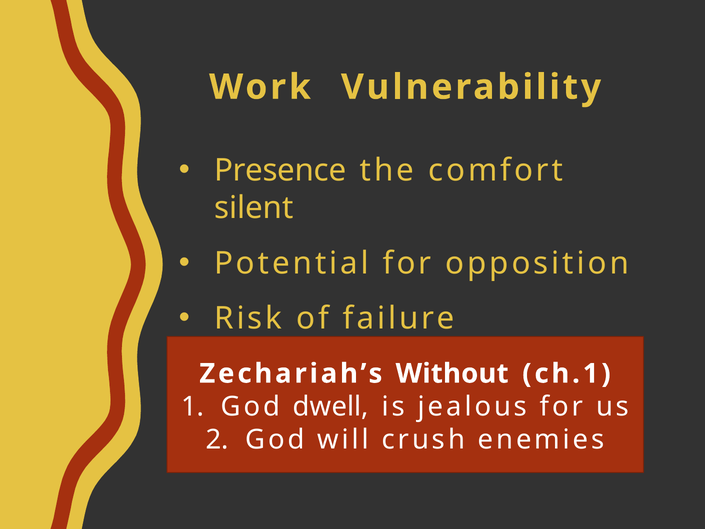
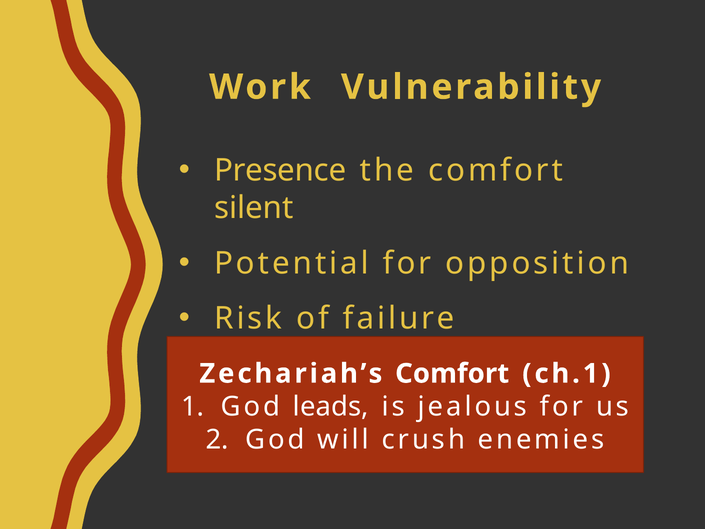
Zechariah’s Without: Without -> Comfort
dwell: dwell -> leads
